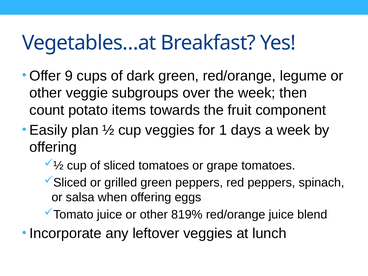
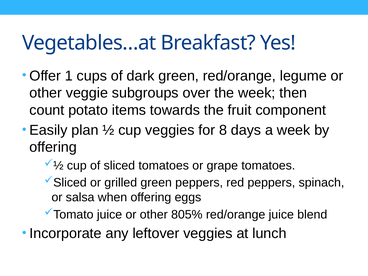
9: 9 -> 1
1: 1 -> 8
819%: 819% -> 805%
